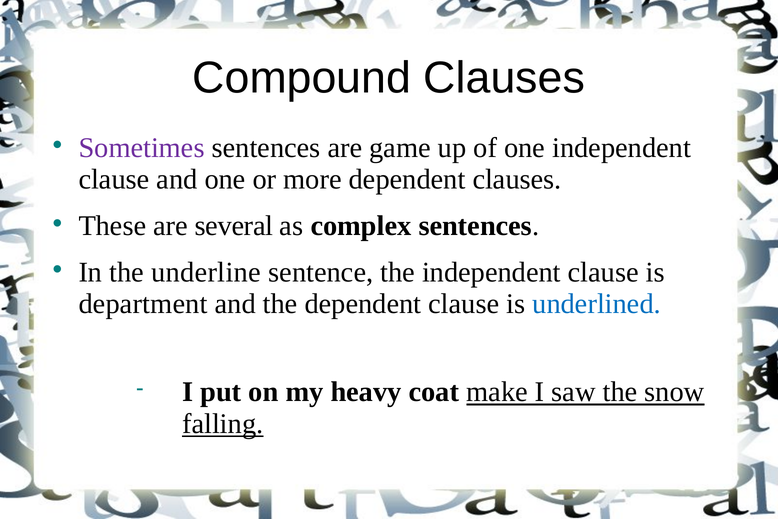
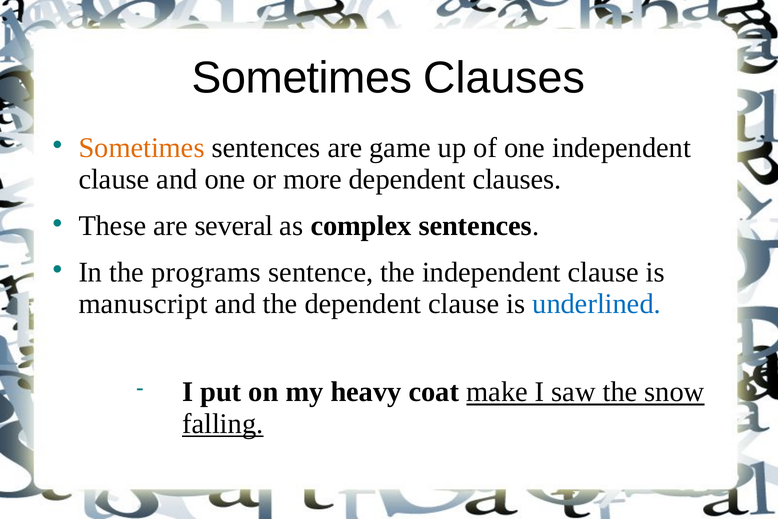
Compound at (302, 78): Compound -> Sometimes
Sometimes at (142, 148) colour: purple -> orange
underline: underline -> programs
department: department -> manuscript
